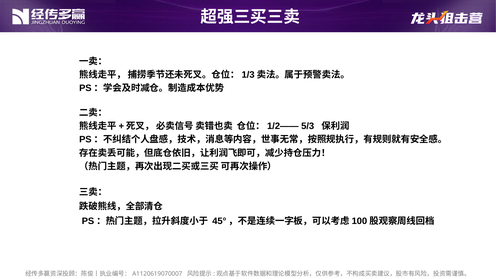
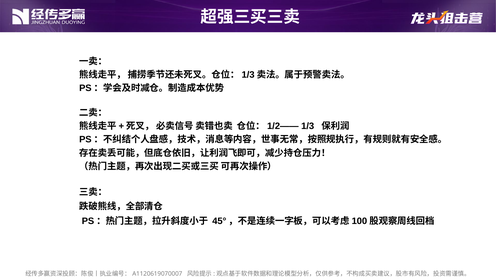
5/3: 5/3 -> 1/3
